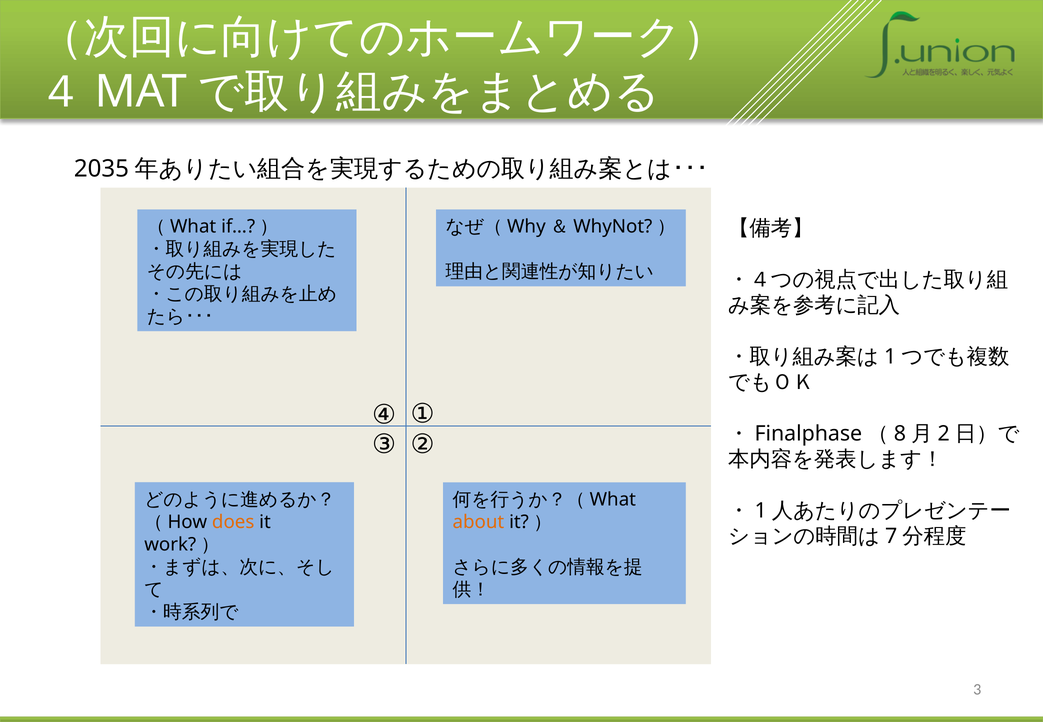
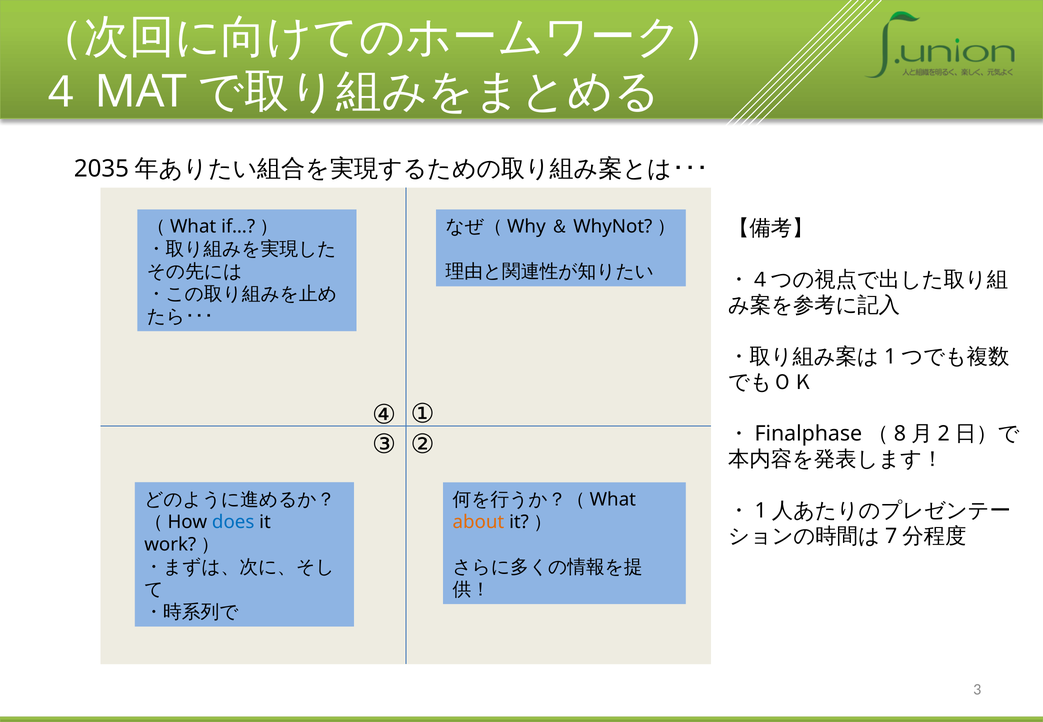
does colour: orange -> blue
